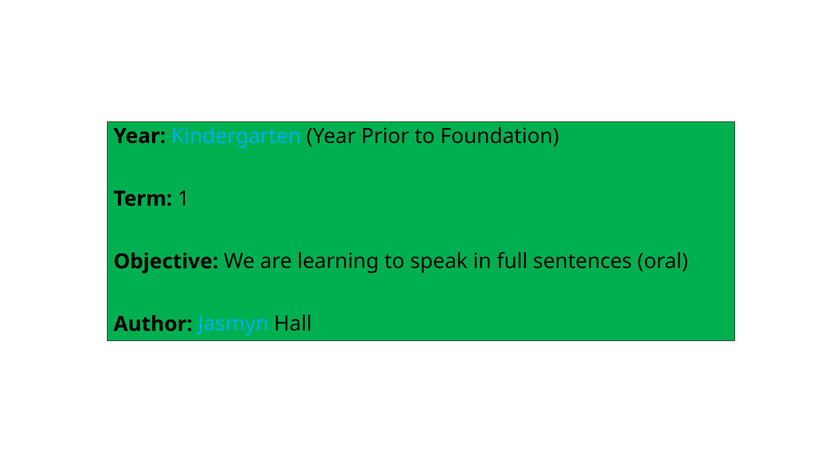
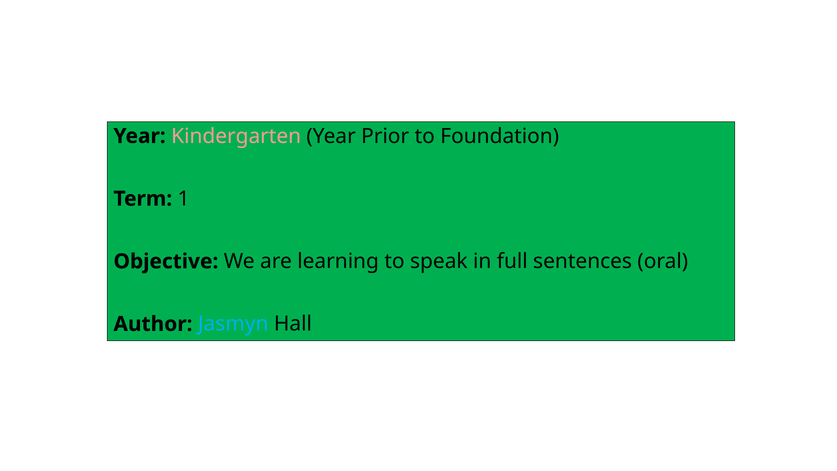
Kindergarten colour: light blue -> pink
